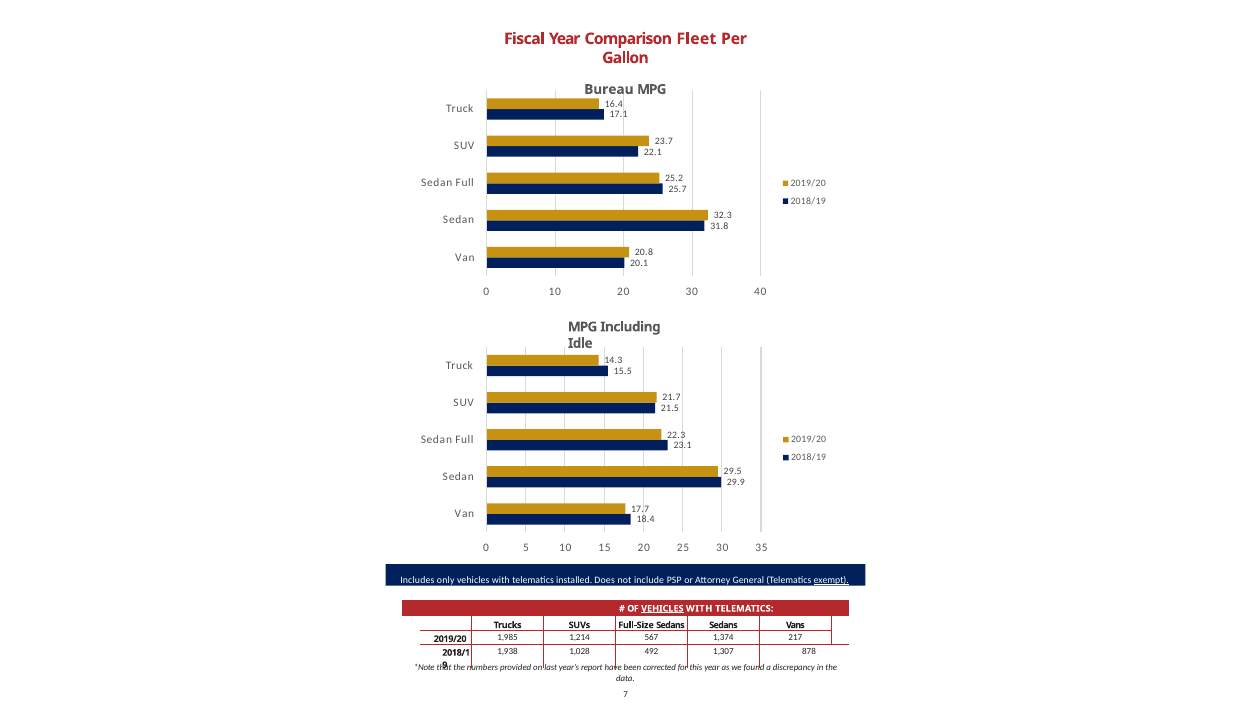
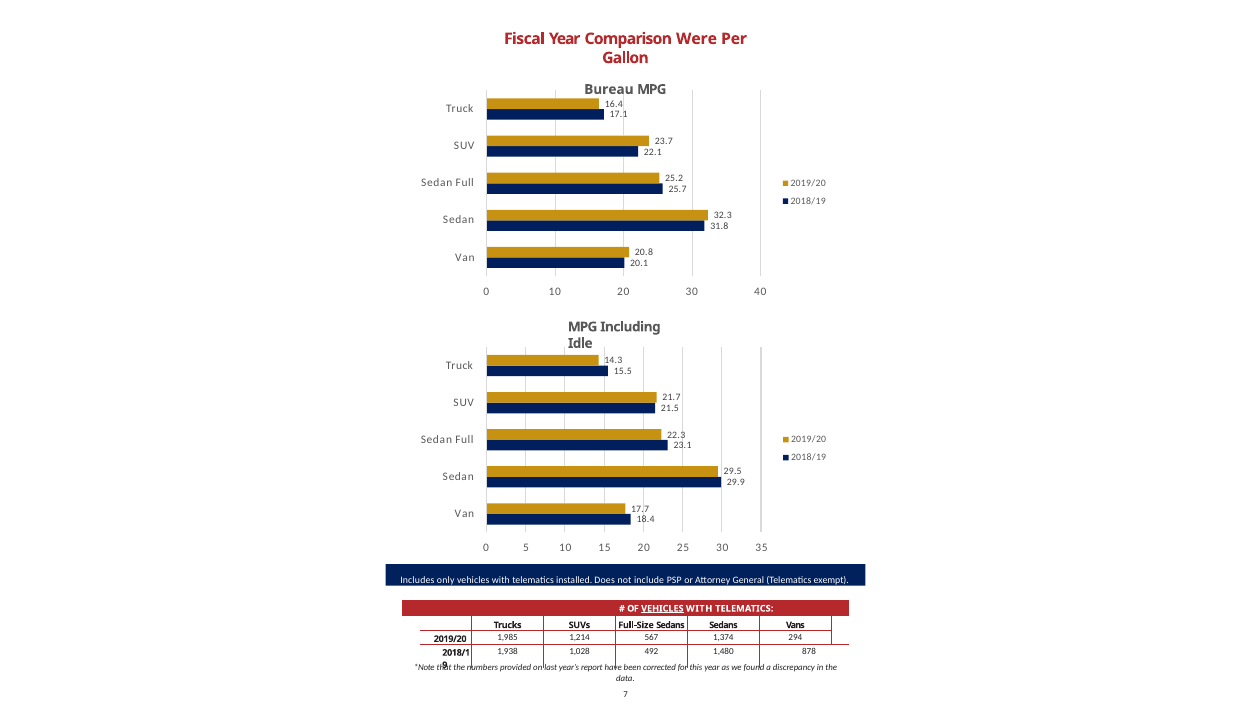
Fleet: Fleet -> Were
exempt underline: present -> none
217: 217 -> 294
1,307: 1,307 -> 1,480
